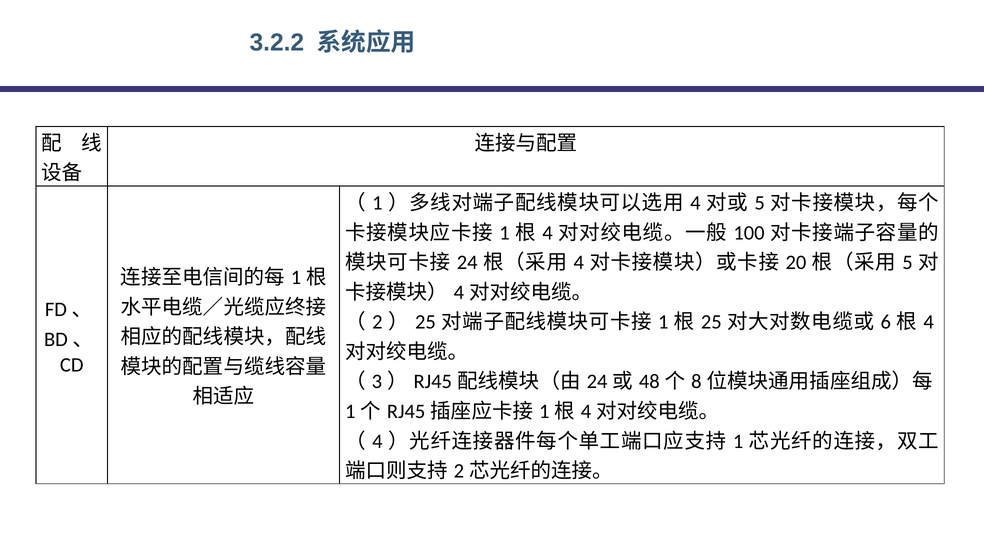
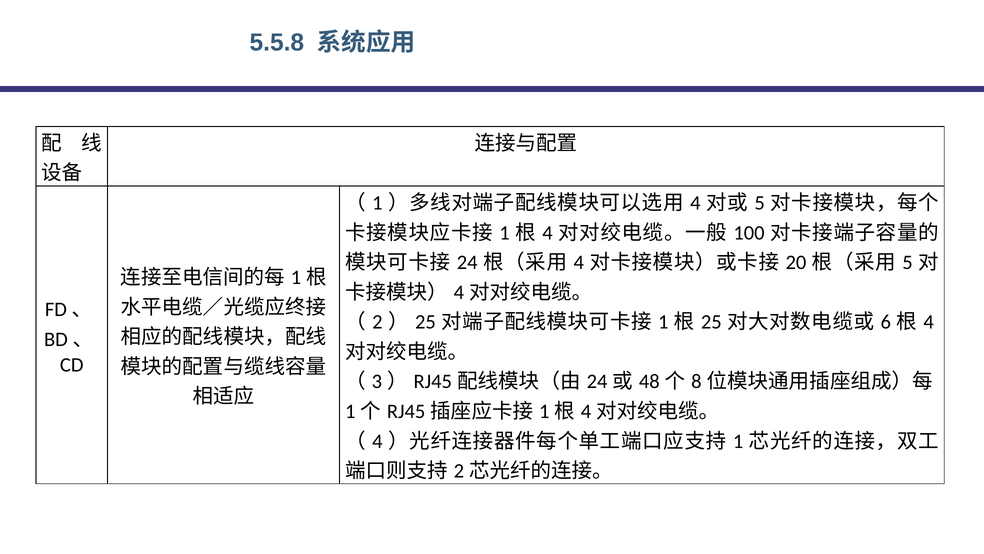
3.2.2: 3.2.2 -> 5.5.8
